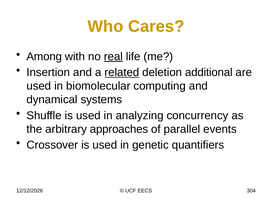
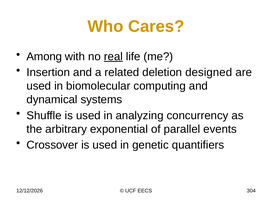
related underline: present -> none
additional: additional -> designed
approaches: approaches -> exponential
